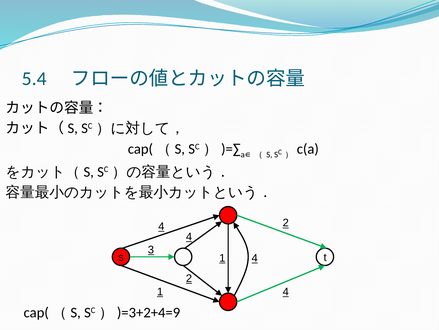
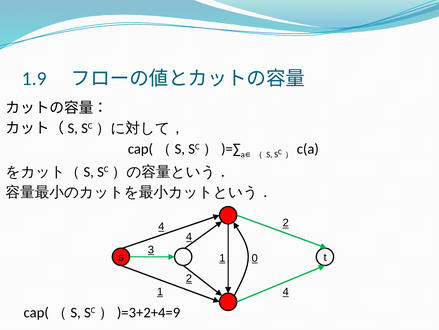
5.4: 5.4 -> 1.9
1 4: 4 -> 0
